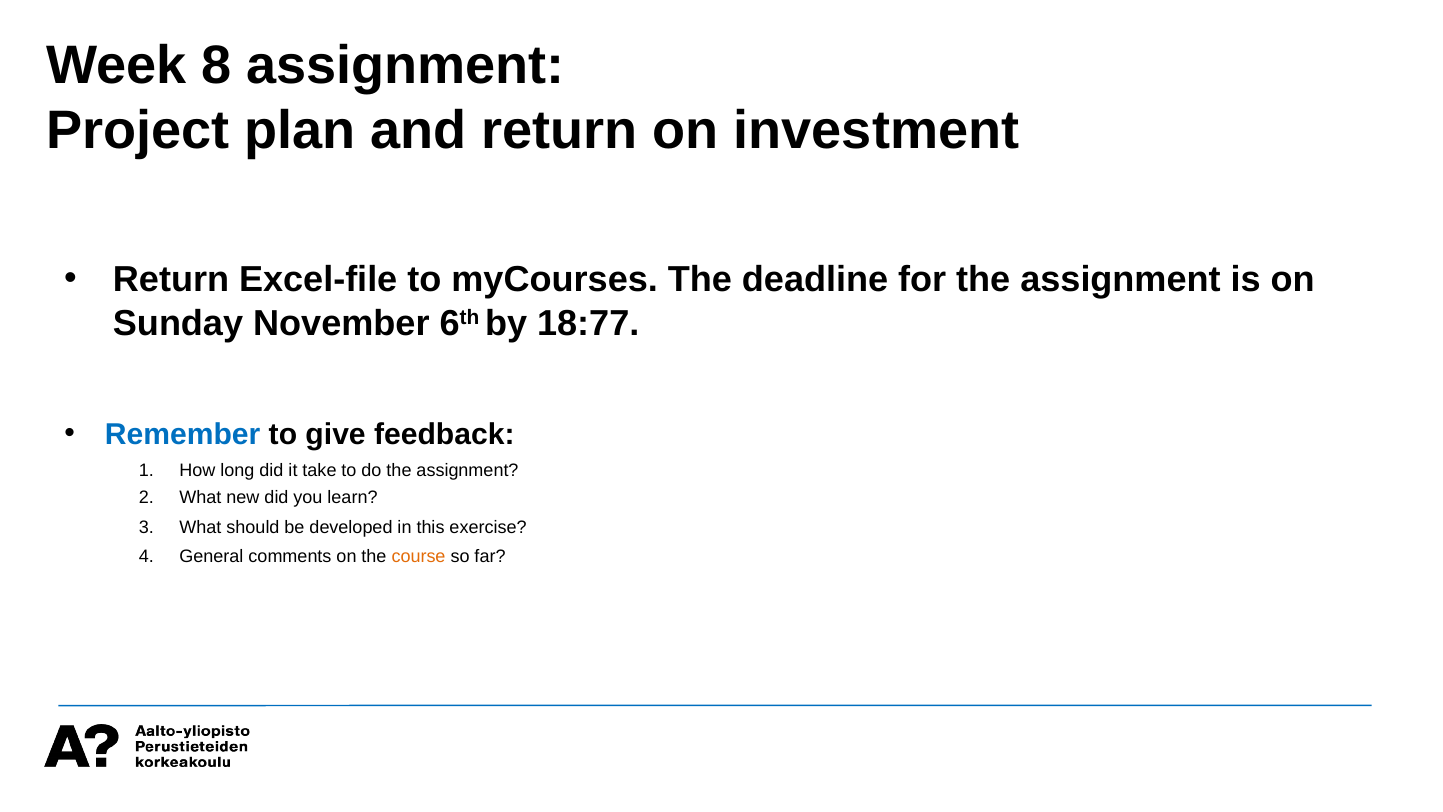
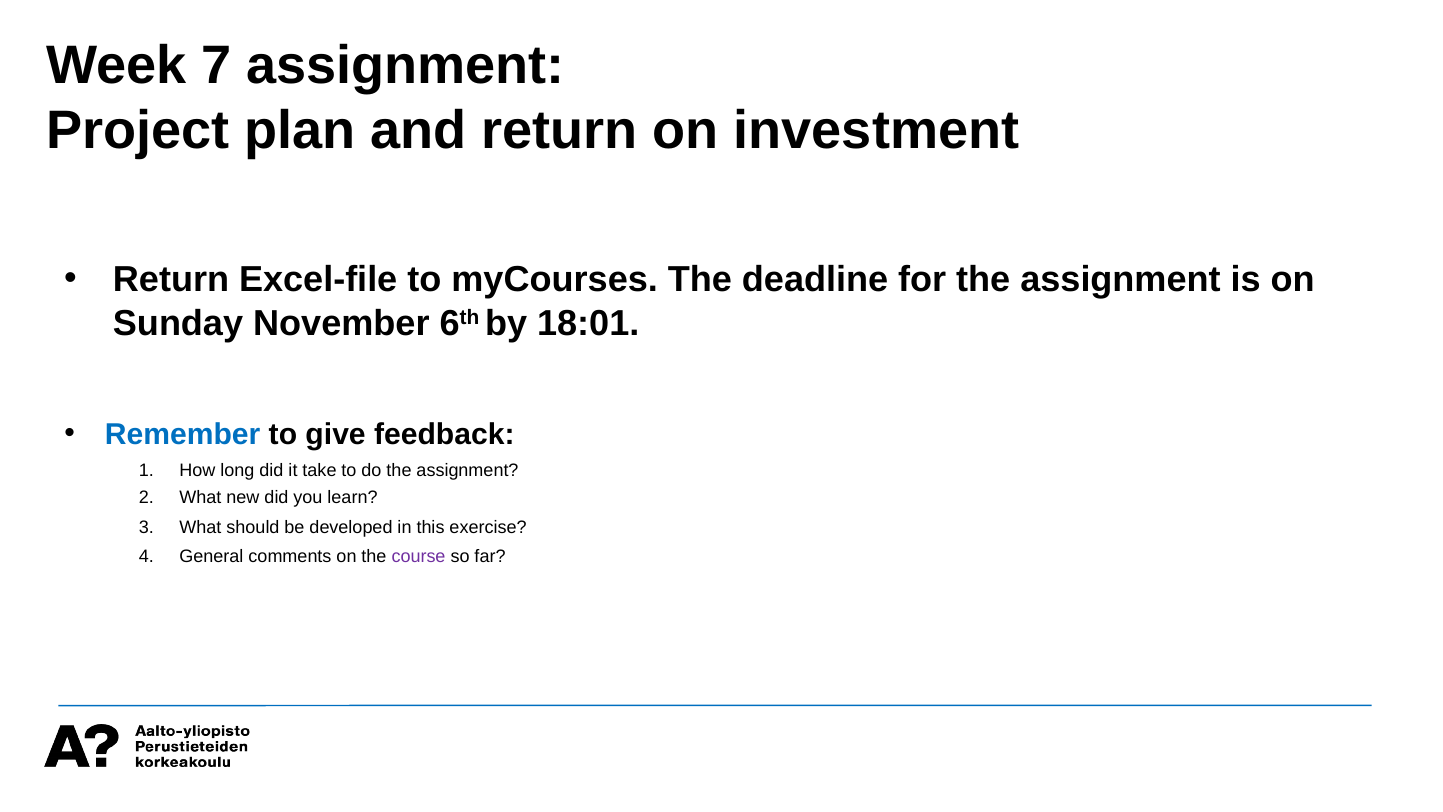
8: 8 -> 7
18:77: 18:77 -> 18:01
course colour: orange -> purple
